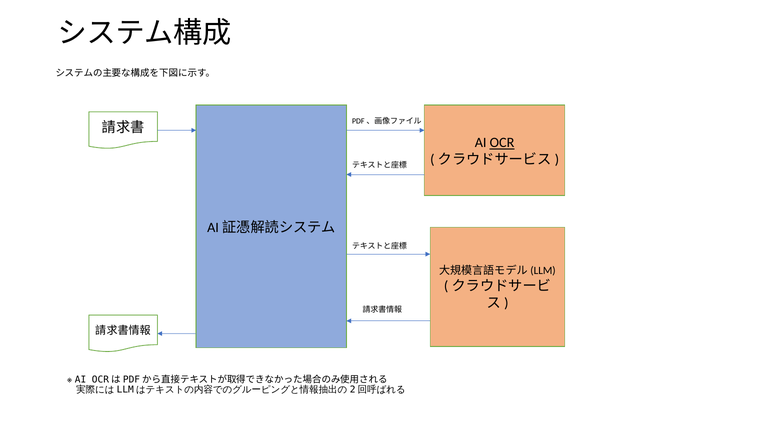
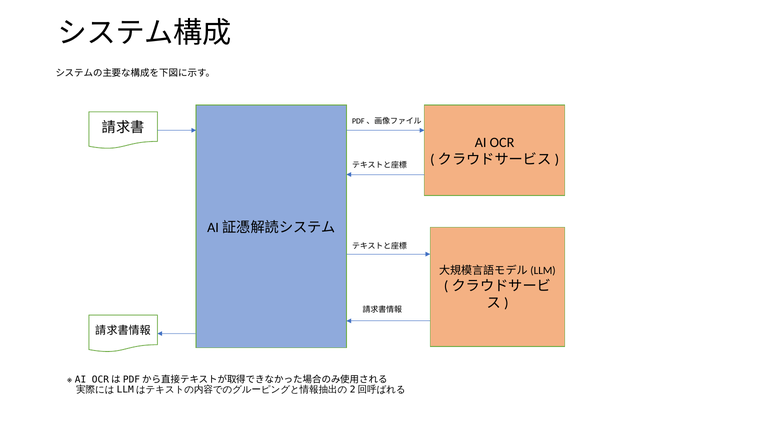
OCR underline: present -> none
